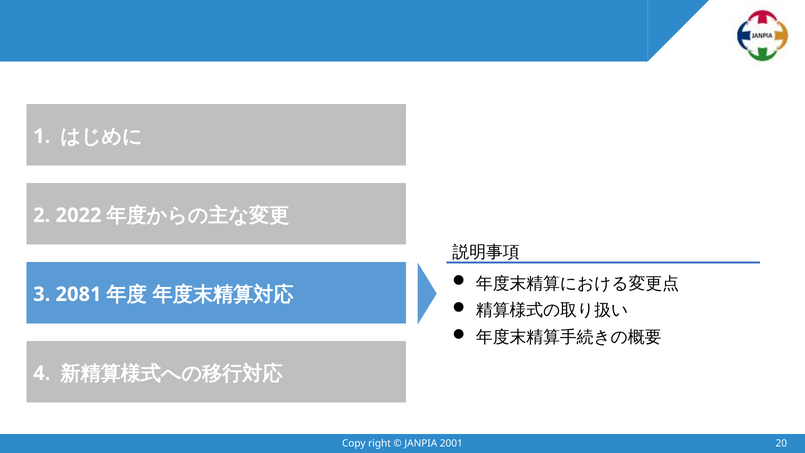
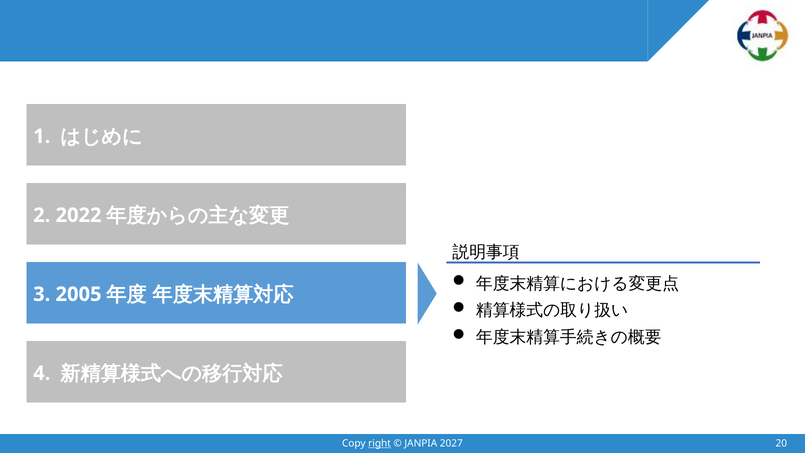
2081: 2081 -> 2005
right underline: none -> present
2001: 2001 -> 2027
